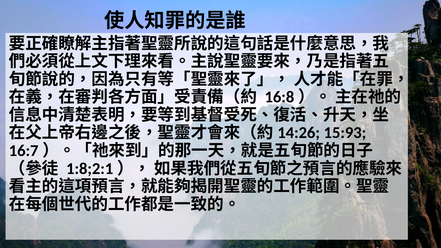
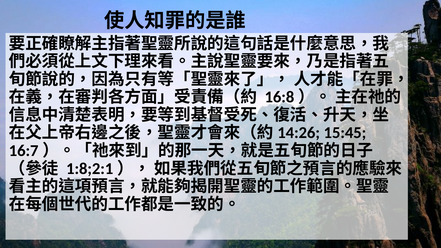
15:93: 15:93 -> 15:45
